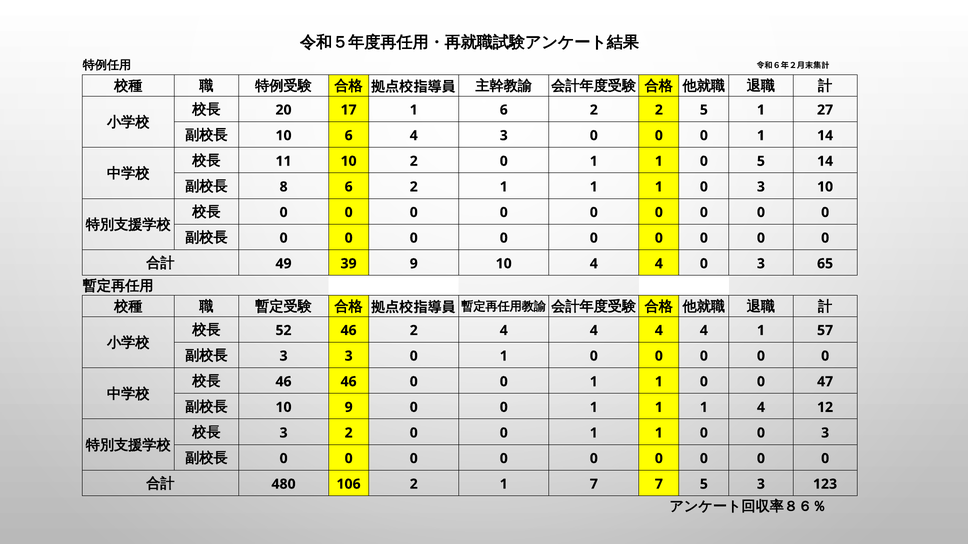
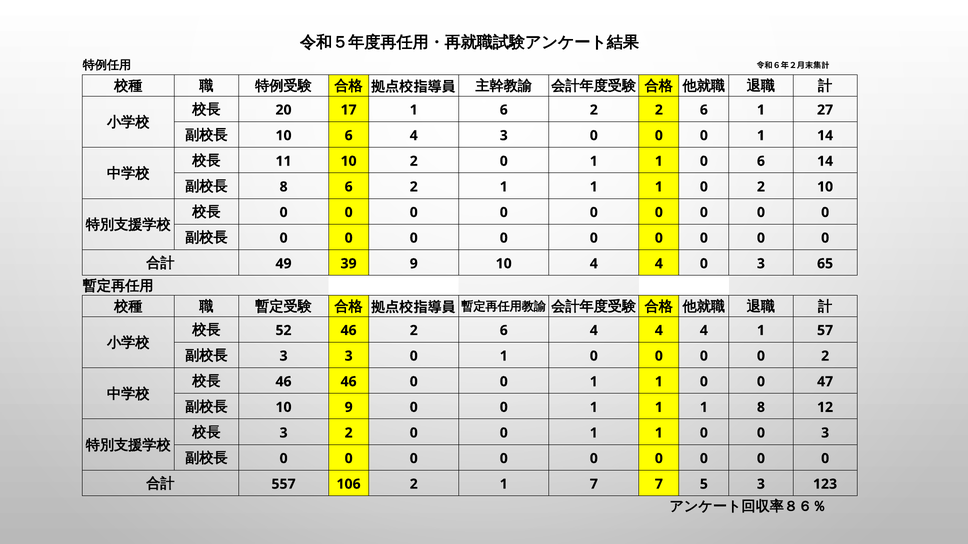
2 2 5: 5 -> 6
0 5: 5 -> 6
1 0 3: 3 -> 2
46 2 4: 4 -> 6
0 at (825, 356): 0 -> 2
1 4: 4 -> 8
480: 480 -> 557
